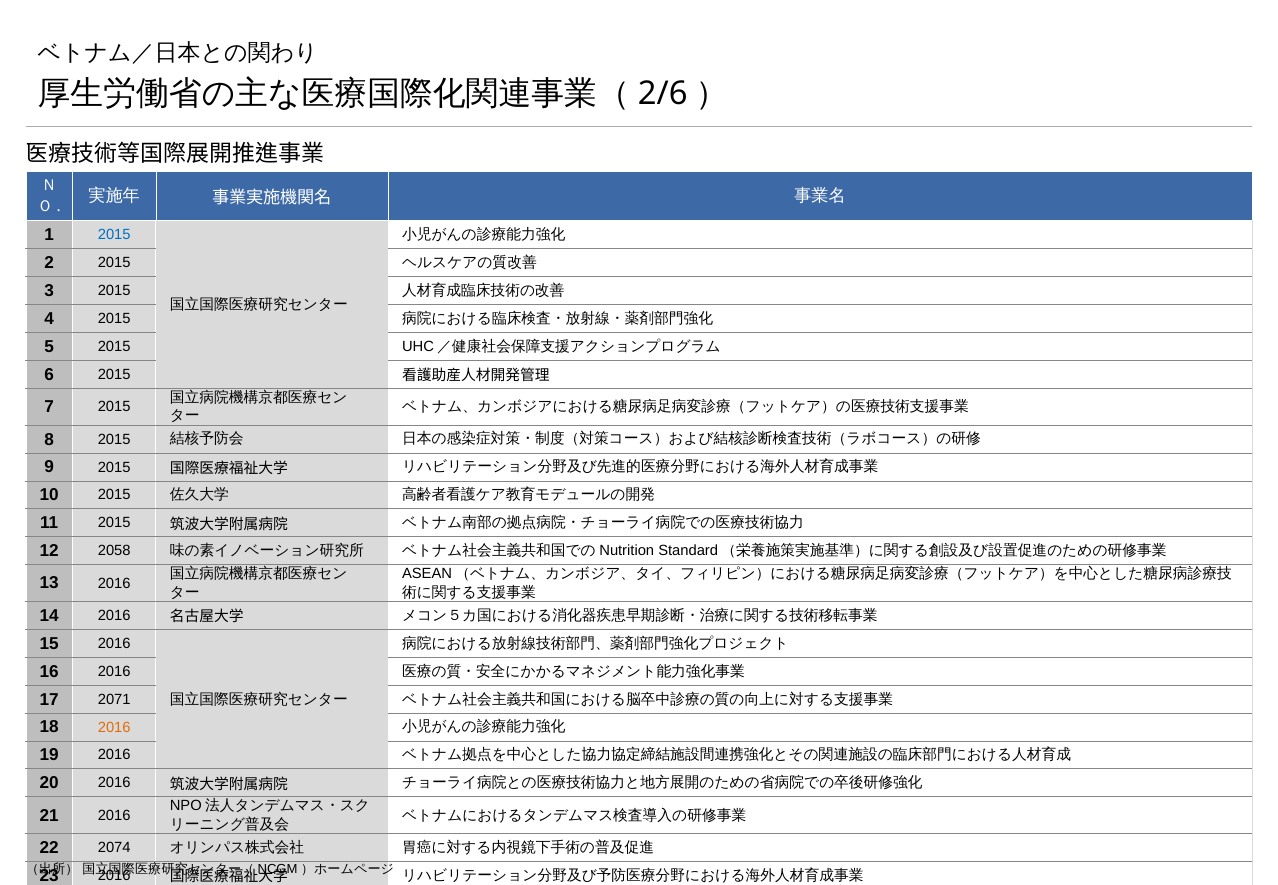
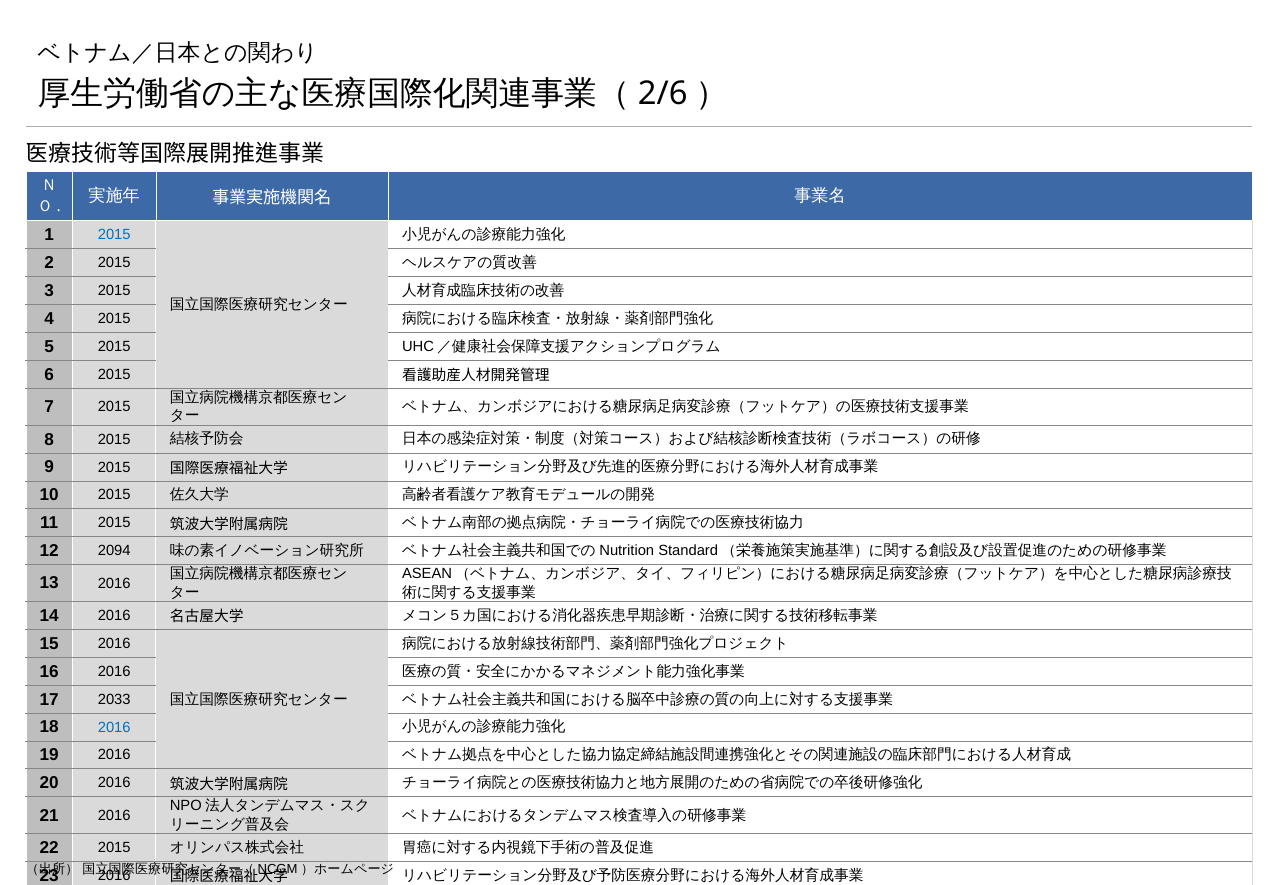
2058: 2058 -> 2094
2071: 2071 -> 2033
2016 at (114, 727) colour: orange -> blue
22 2074: 2074 -> 2015
